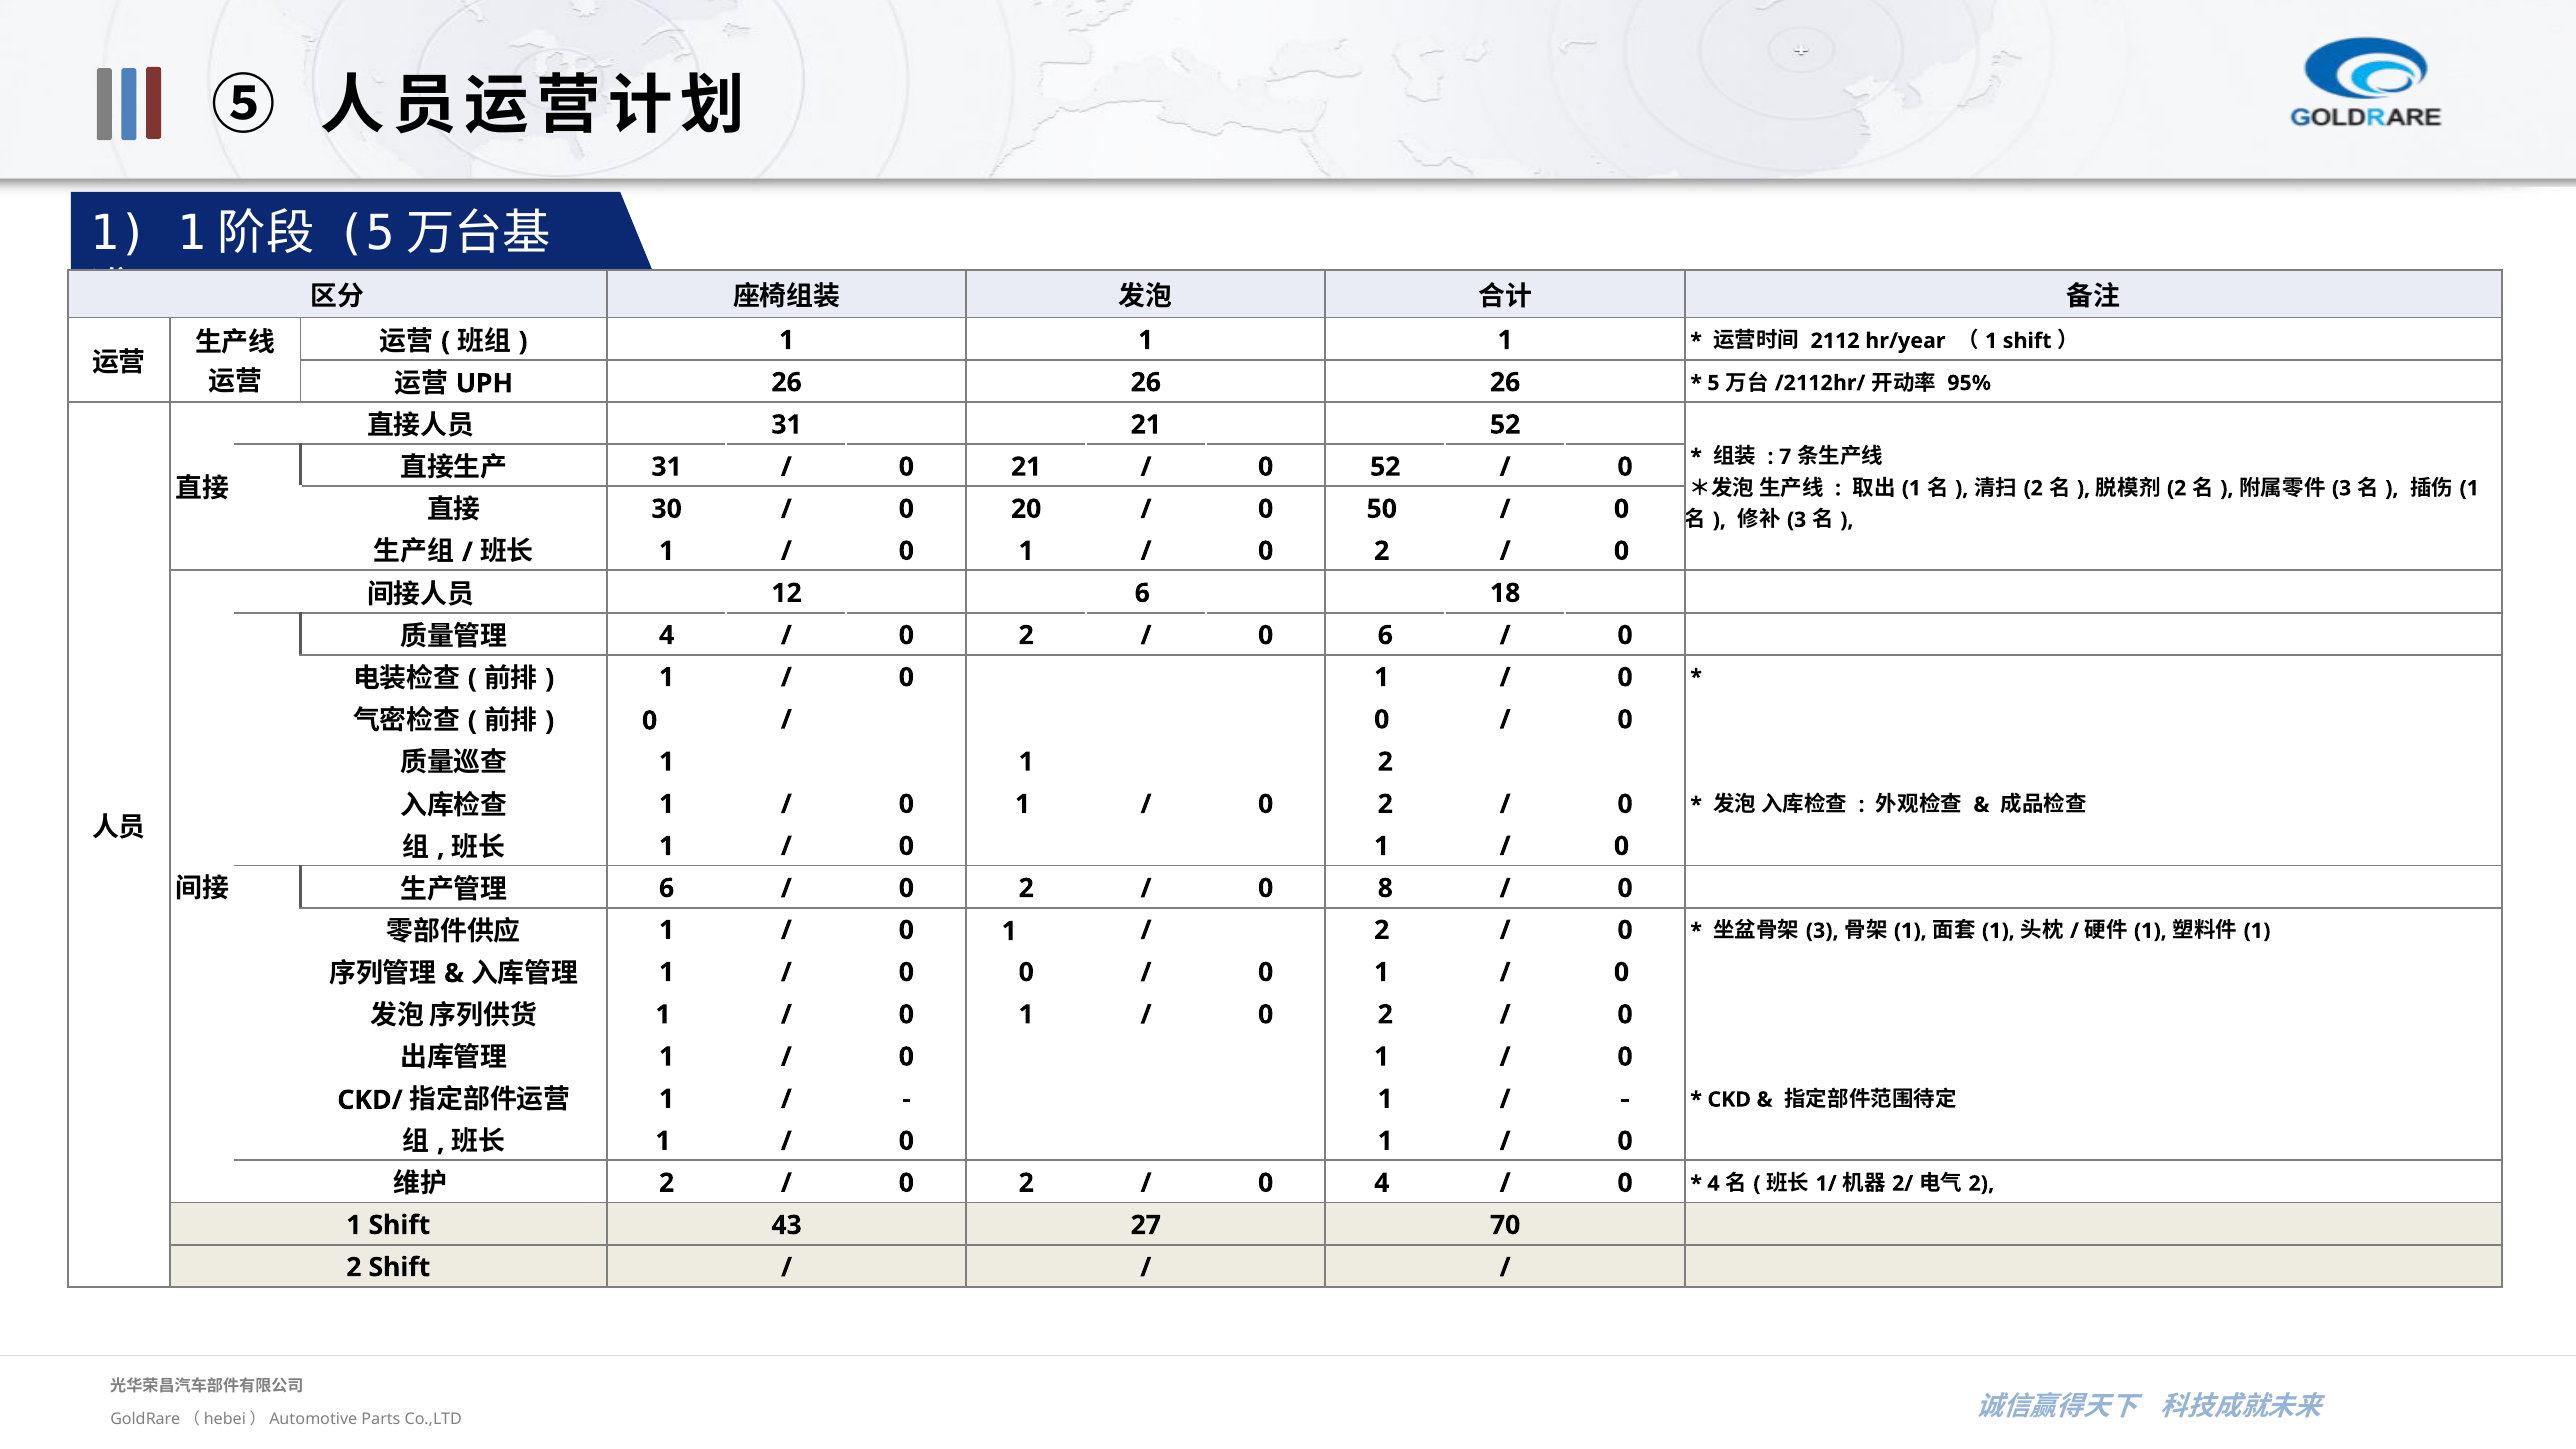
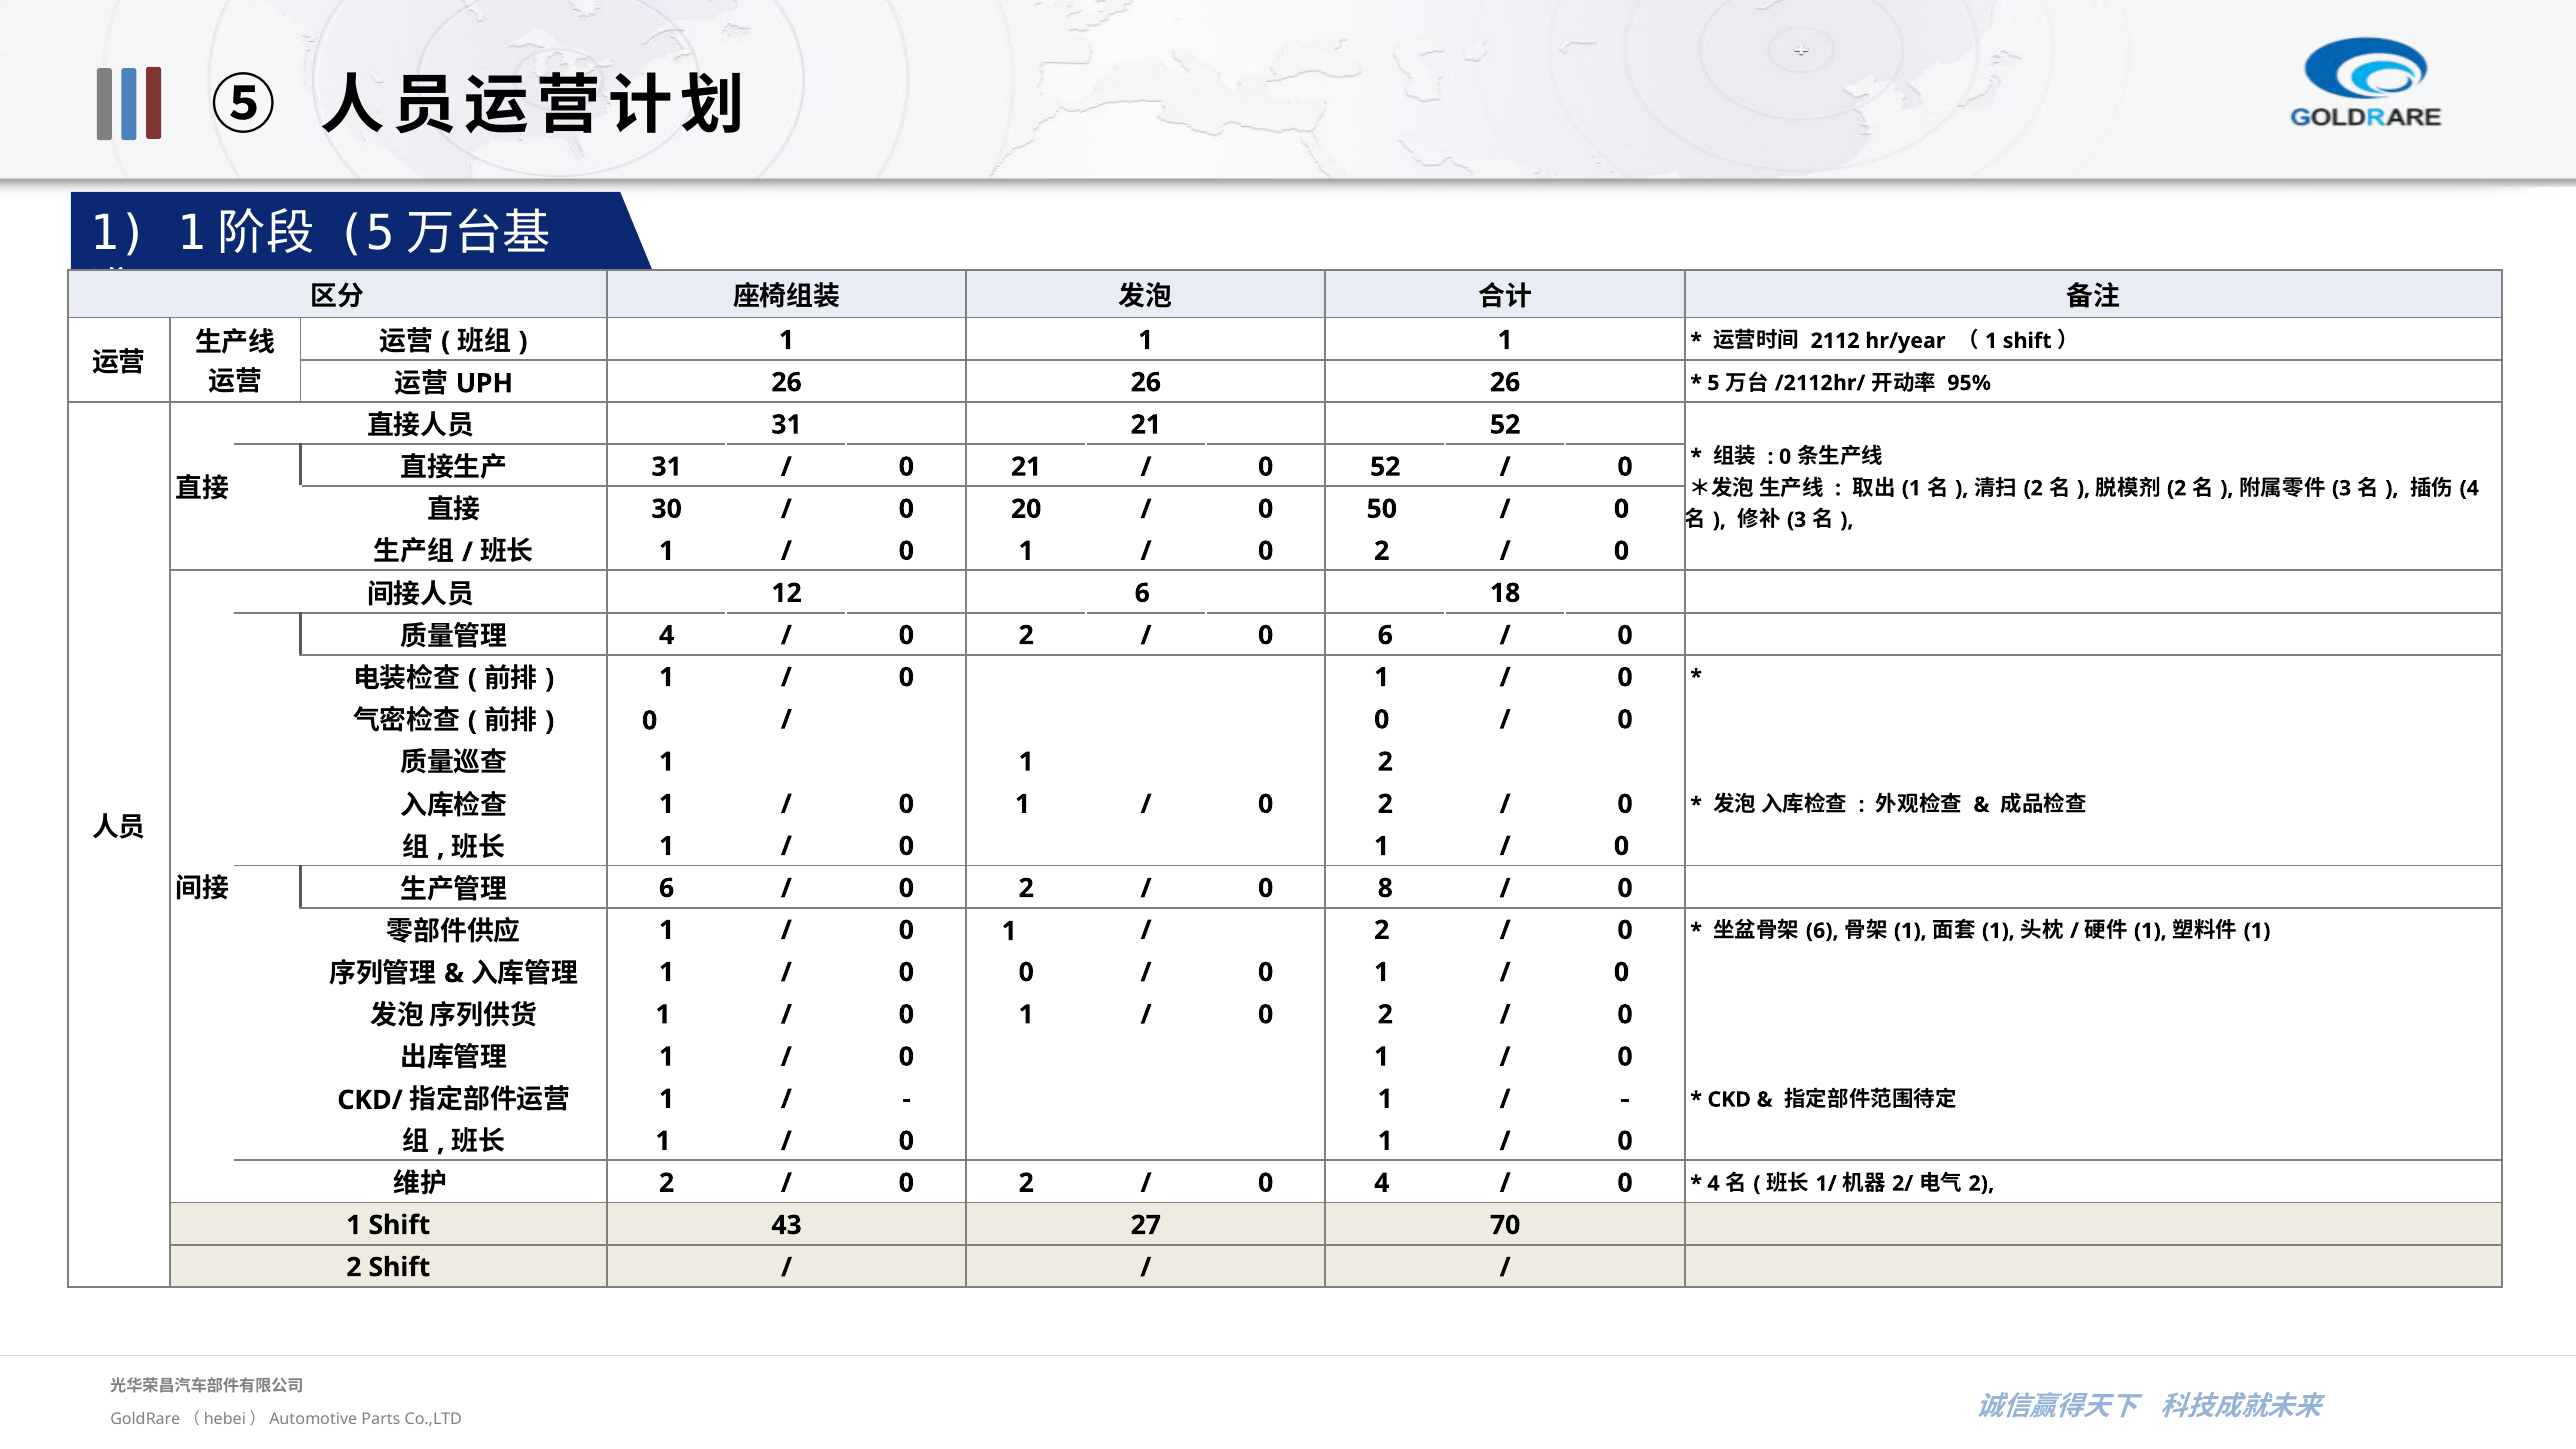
7 at (1785, 457): 7 -> 0
1 at (2469, 488): 1 -> 4
3 at (1822, 931): 3 -> 6
